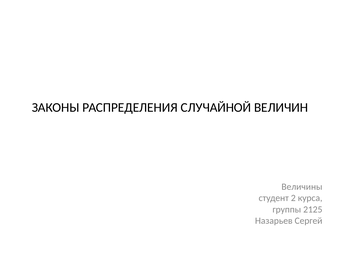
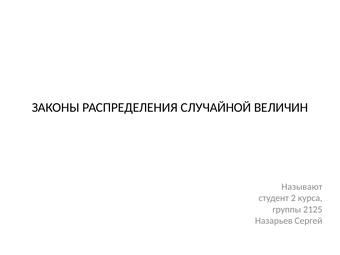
Величины: Величины -> Называют
